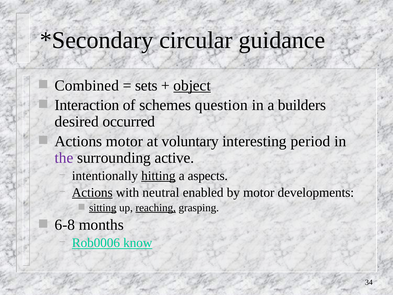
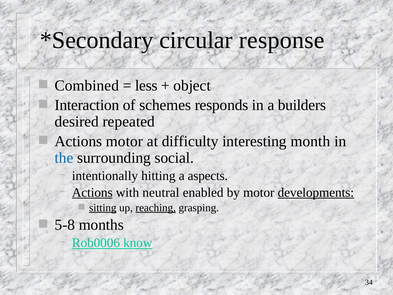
guidance: guidance -> response
sets: sets -> less
object underline: present -> none
question: question -> responds
occurred: occurred -> repeated
voluntary: voluntary -> difficulty
period: period -> month
the colour: purple -> blue
active: active -> social
hitting underline: present -> none
developments underline: none -> present
6-8: 6-8 -> 5-8
